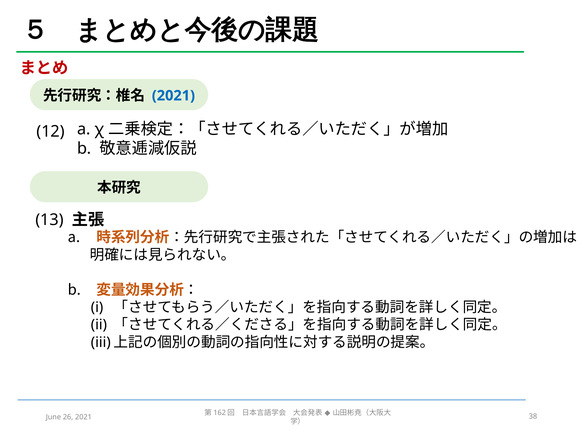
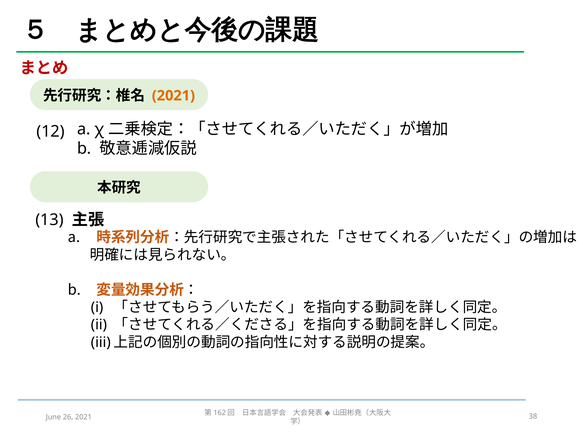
2021 at (173, 96) colour: blue -> orange
